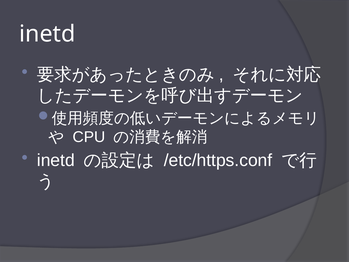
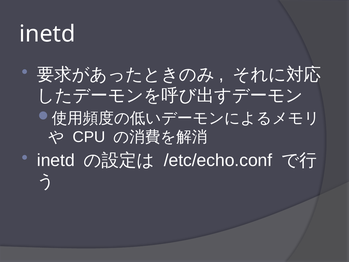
/etc/https.conf: /etc/https.conf -> /etc/echo.conf
